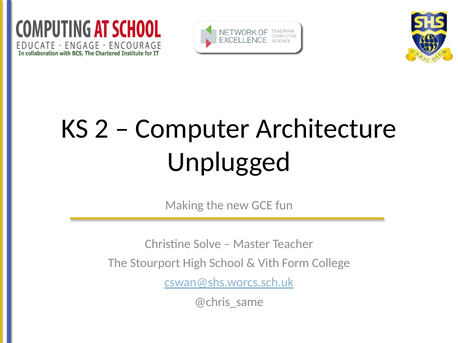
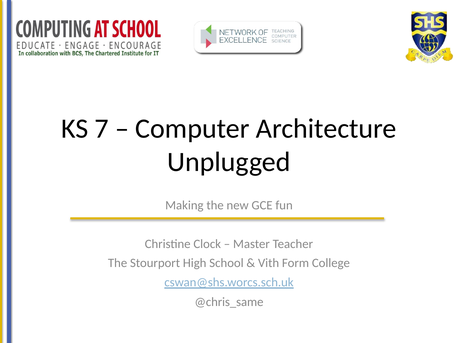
2: 2 -> 7
Solve: Solve -> Clock
